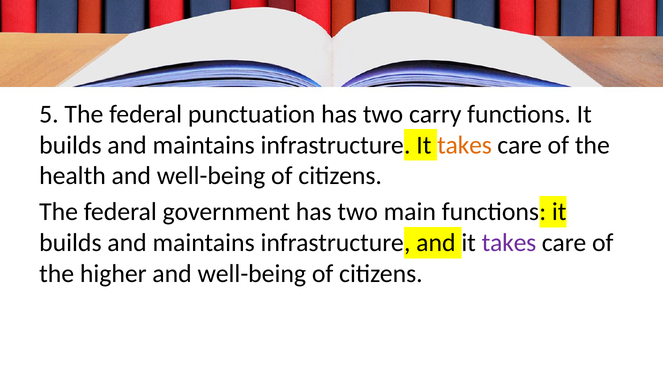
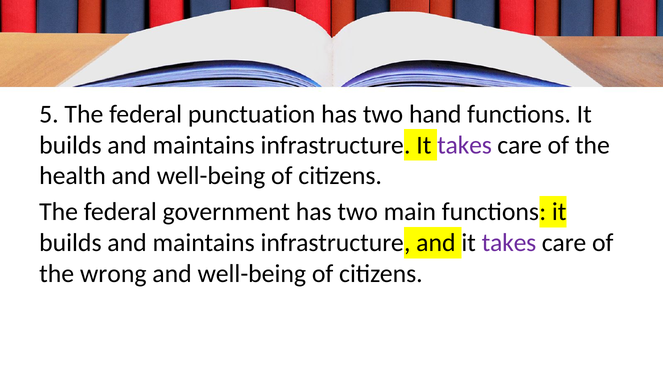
carry: carry -> hand
takes at (465, 145) colour: orange -> purple
higher: higher -> wrong
